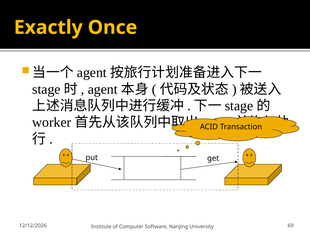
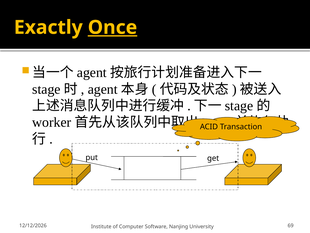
Once underline: none -> present
